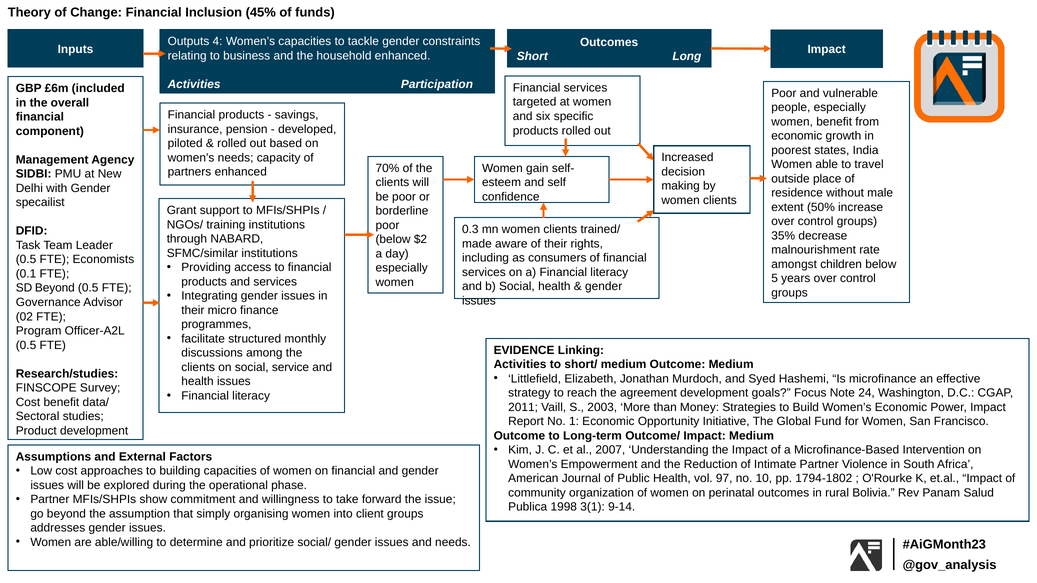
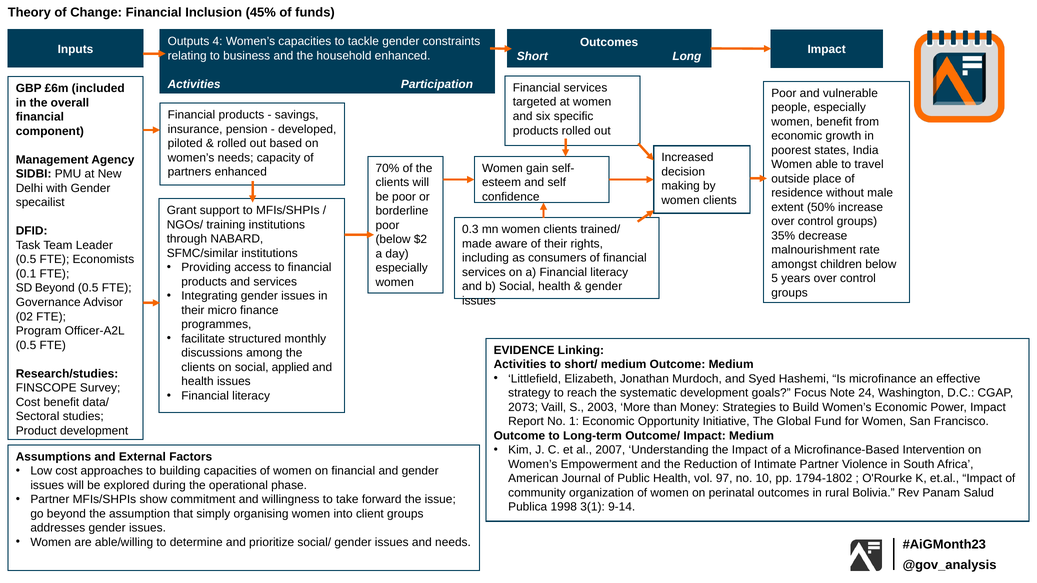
service: service -> applied
agreement: agreement -> systematic
2011: 2011 -> 2073
